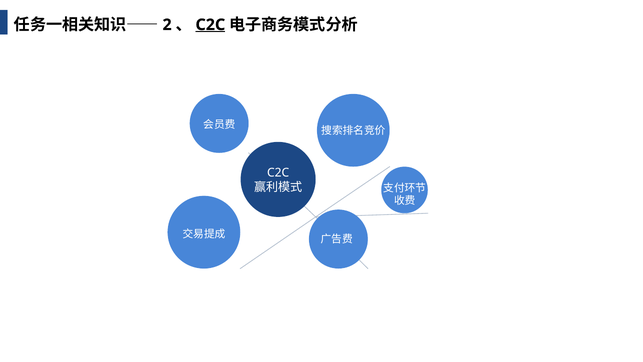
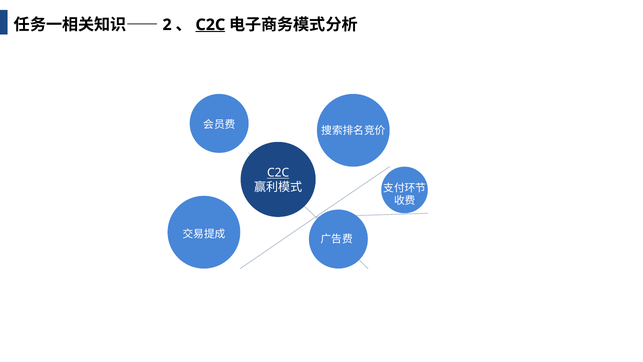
C2C at (278, 173) underline: none -> present
